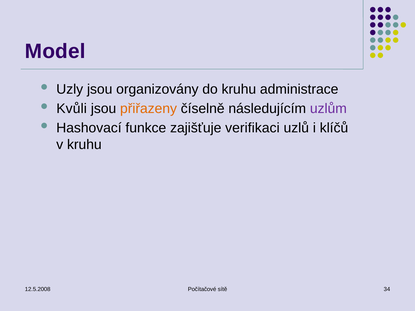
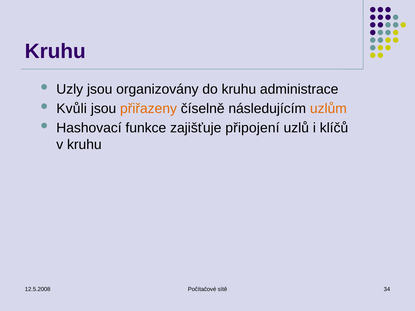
Model at (55, 51): Model -> Kruhu
uzlům colour: purple -> orange
verifikaci: verifikaci -> připojení
